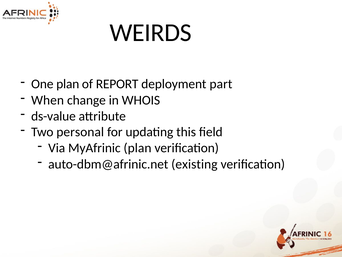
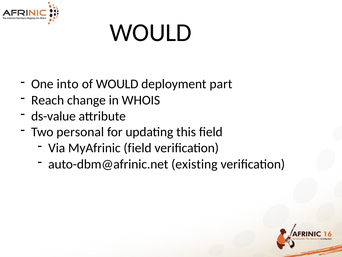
WEIRDS at (151, 33): WEIRDS -> WOULD
One plan: plan -> into
of REPORT: REPORT -> WOULD
When: When -> Reach
MyAfrinic plan: plan -> field
